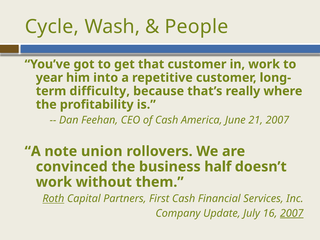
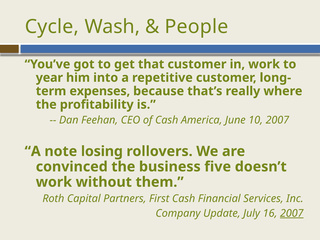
difficulty: difficulty -> expenses
21: 21 -> 10
union: union -> losing
half: half -> five
Roth underline: present -> none
